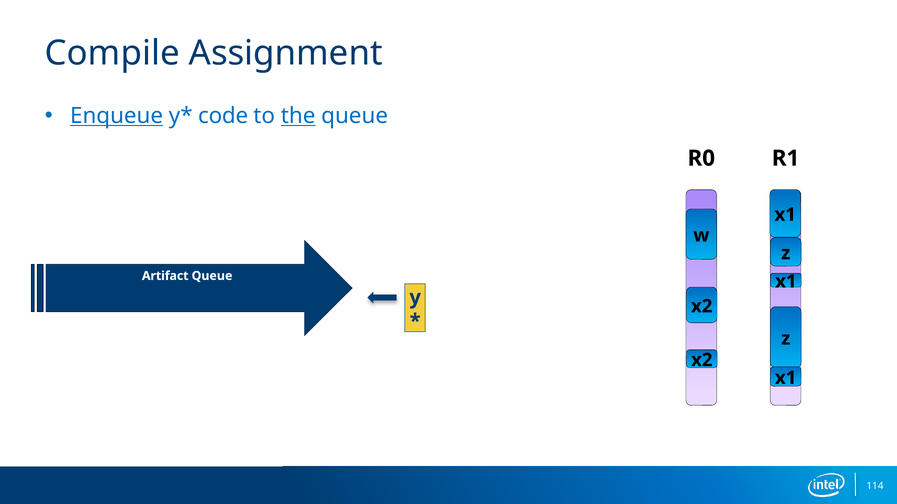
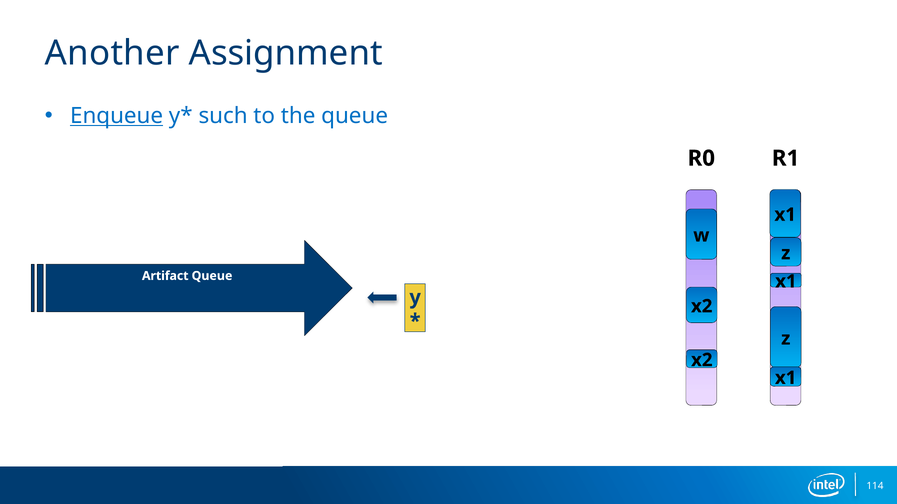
Compile: Compile -> Another
code: code -> such
the underline: present -> none
